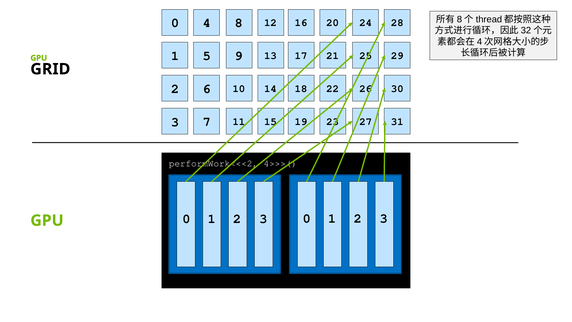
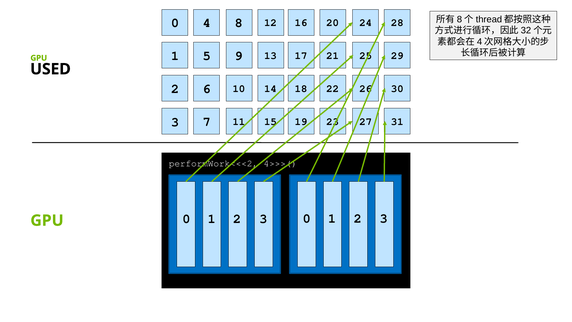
GRID: GRID -> USED
